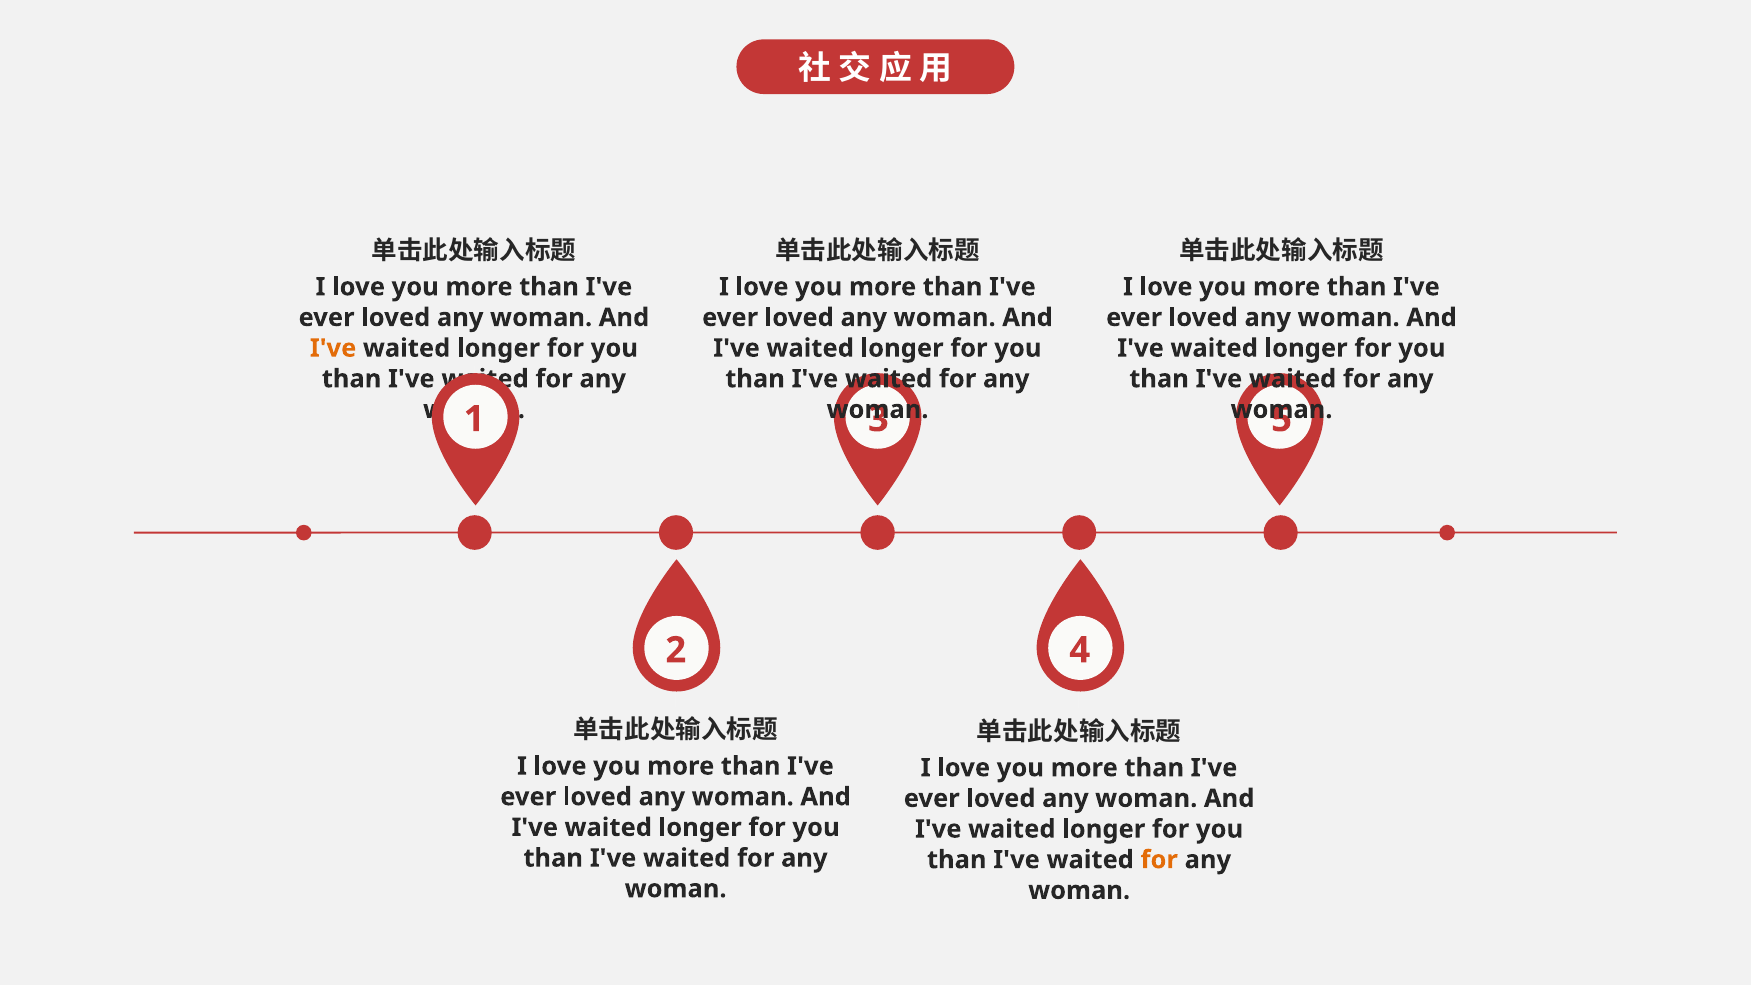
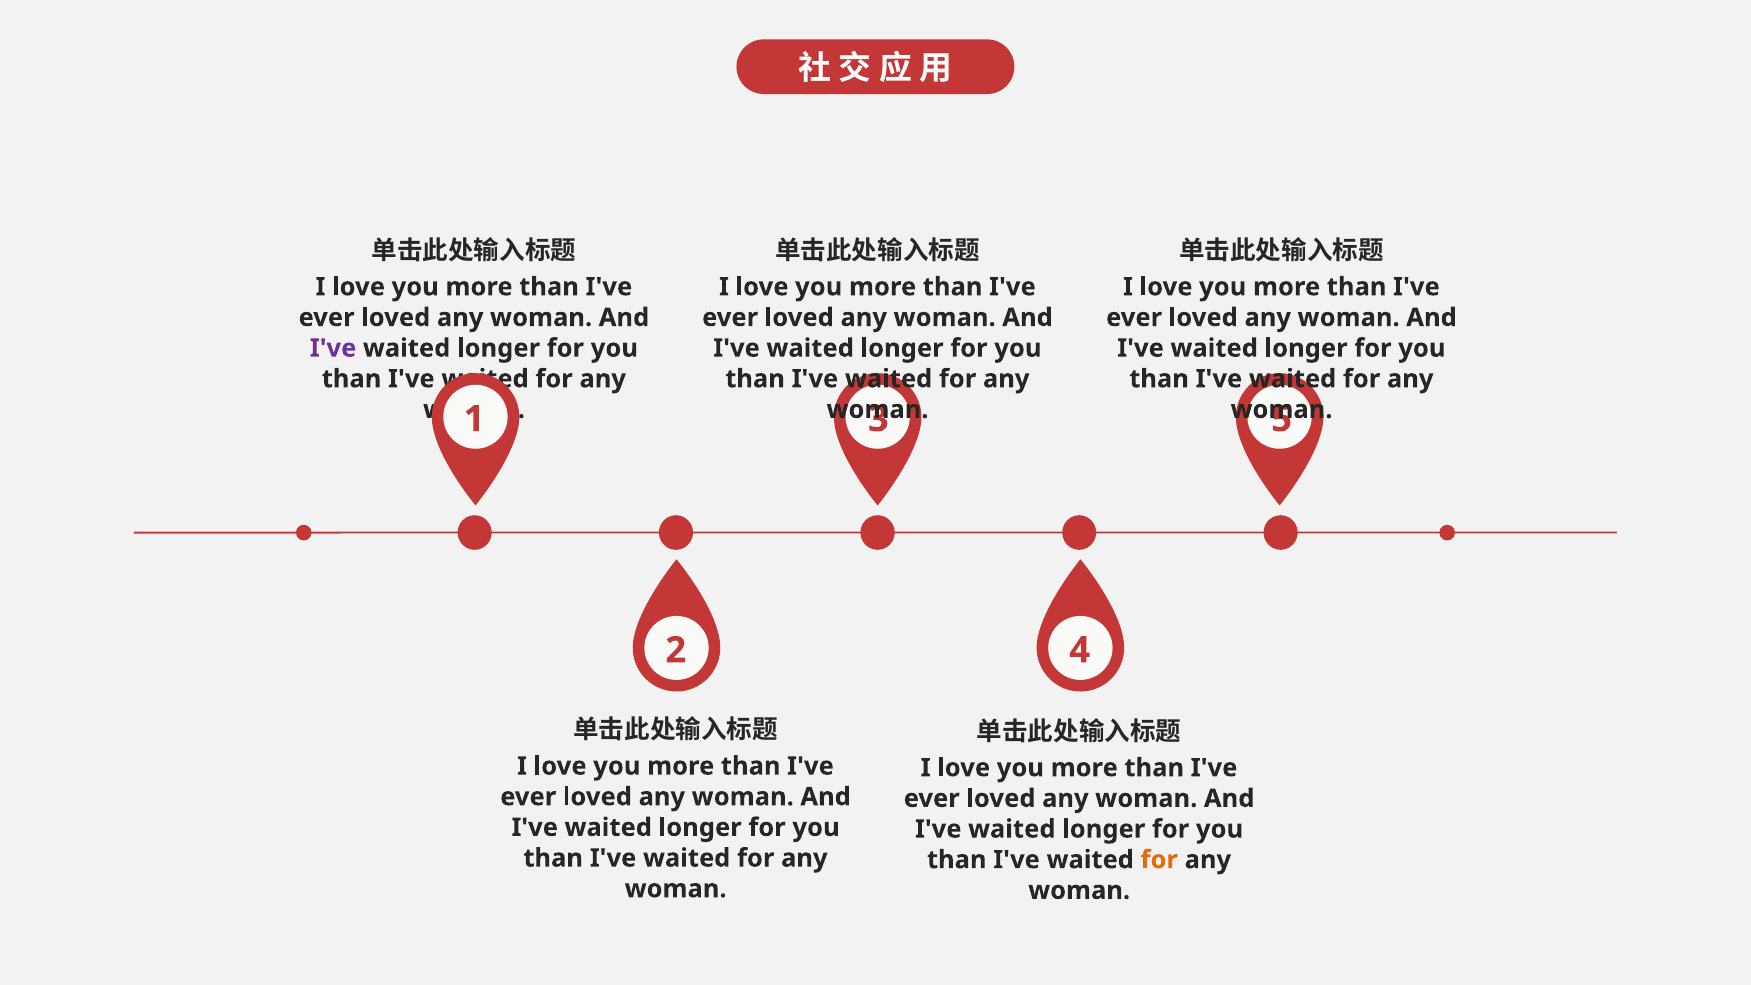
I've at (333, 348) colour: orange -> purple
